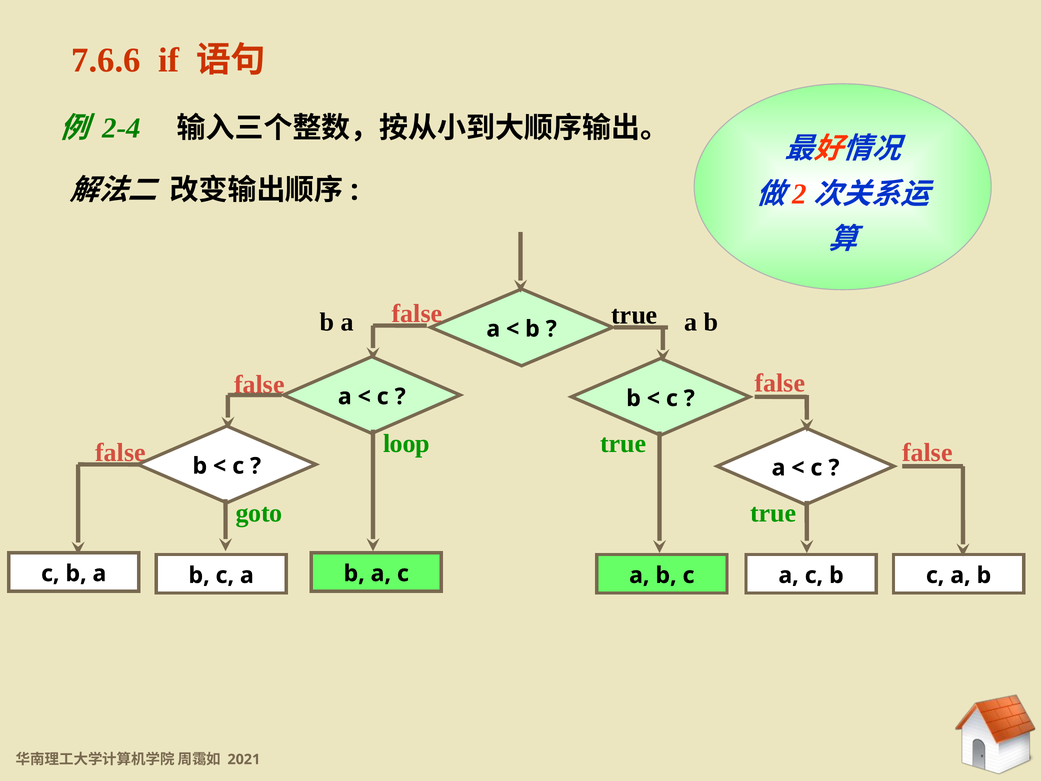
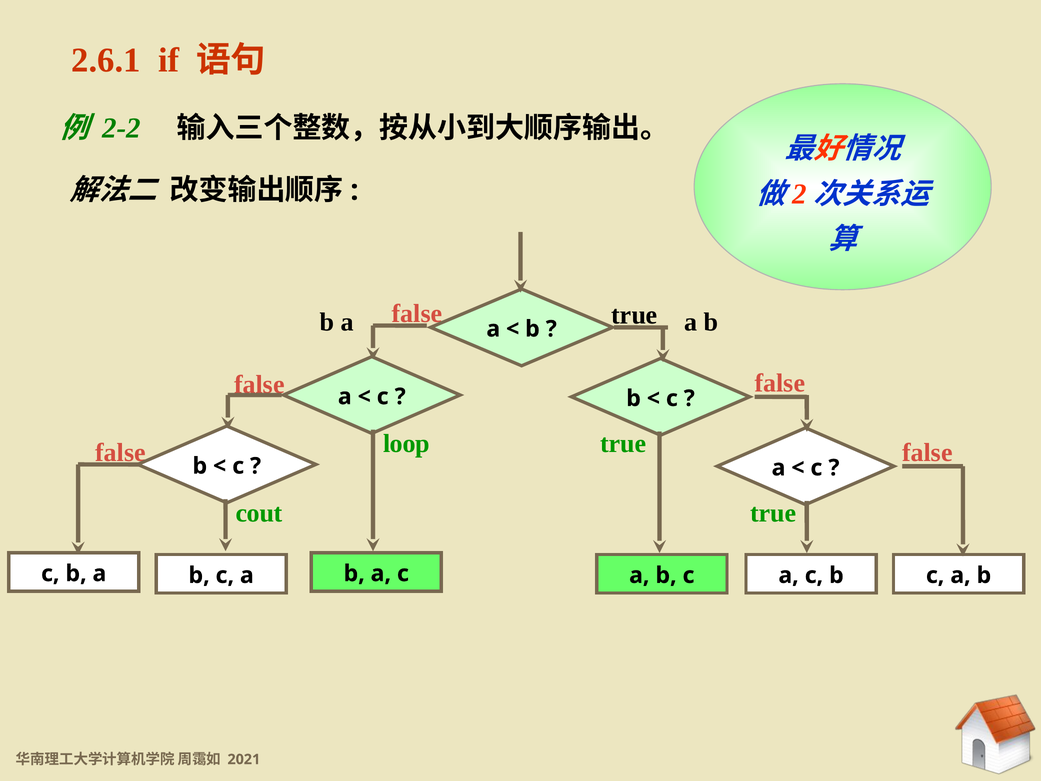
7.6.6: 7.6.6 -> 2.6.1
2-4: 2-4 -> 2-2
goto: goto -> cout
